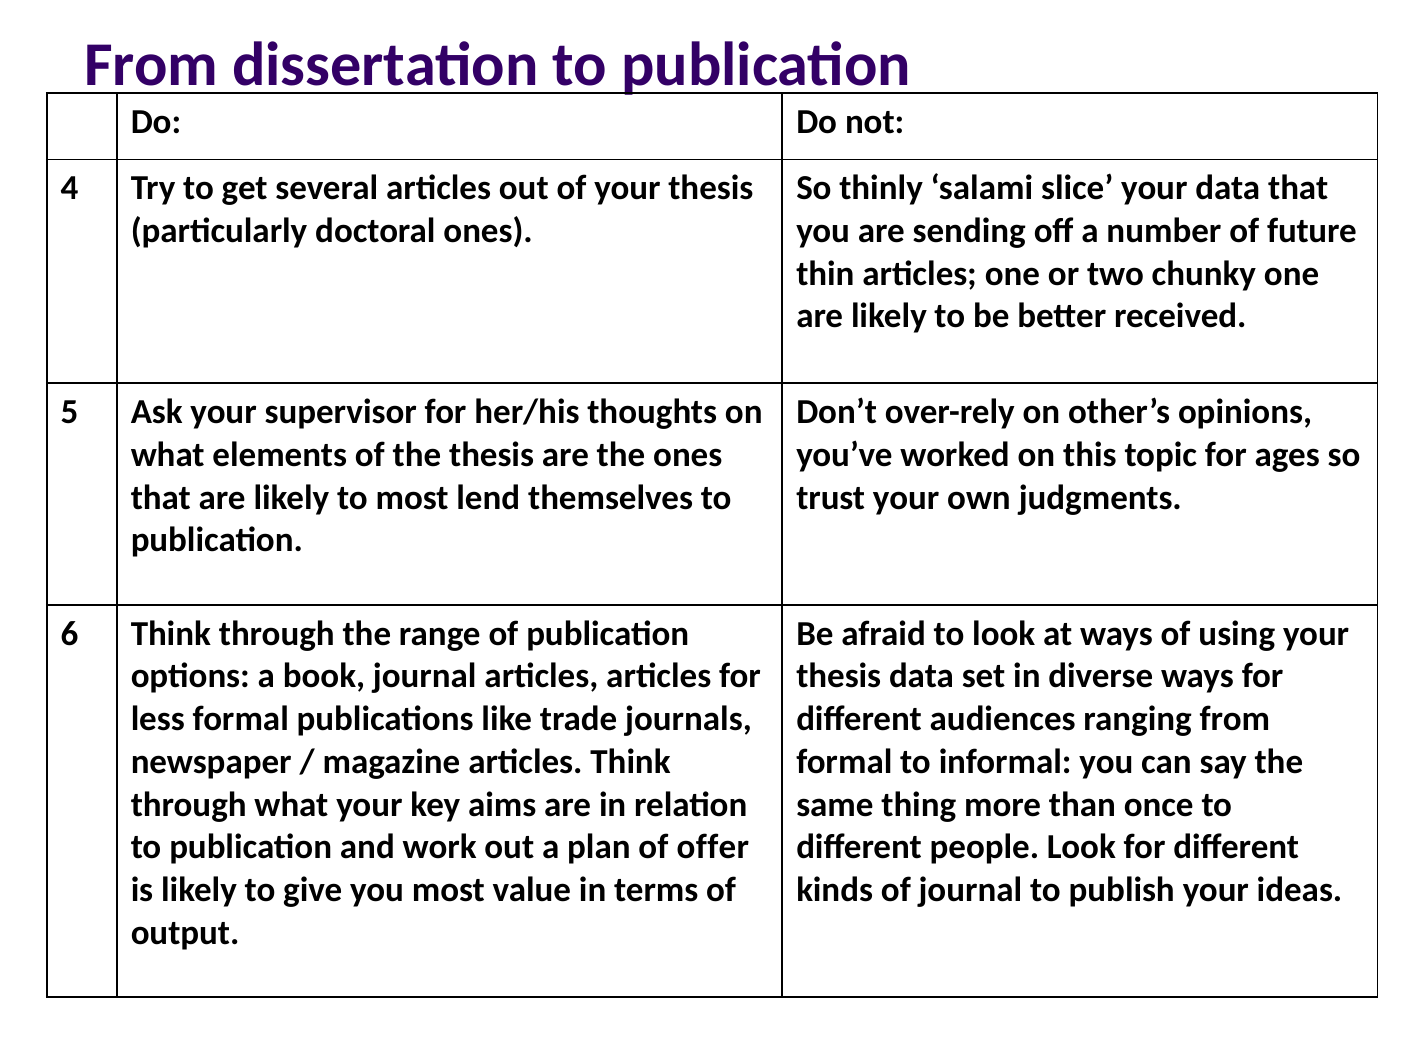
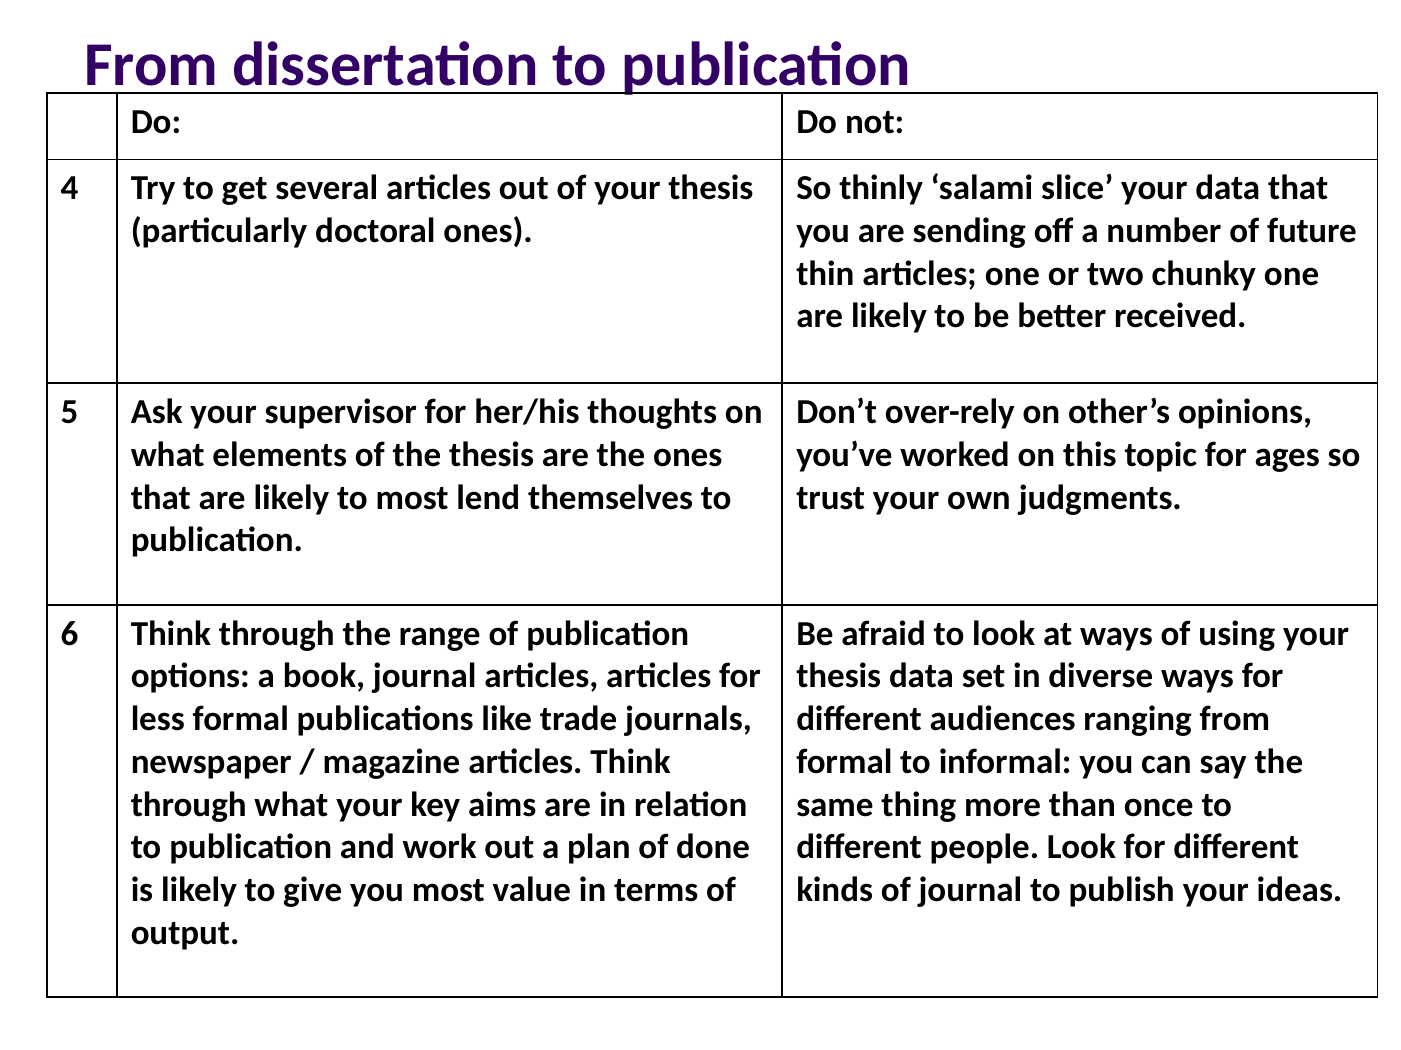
offer: offer -> done
